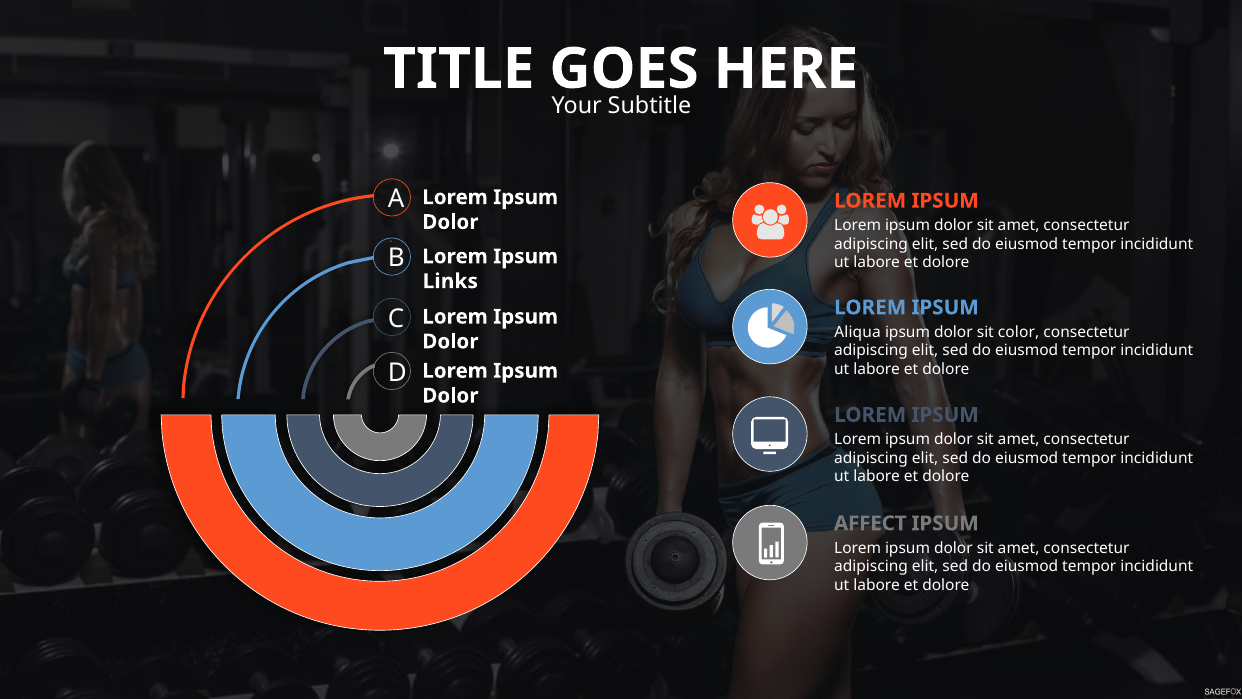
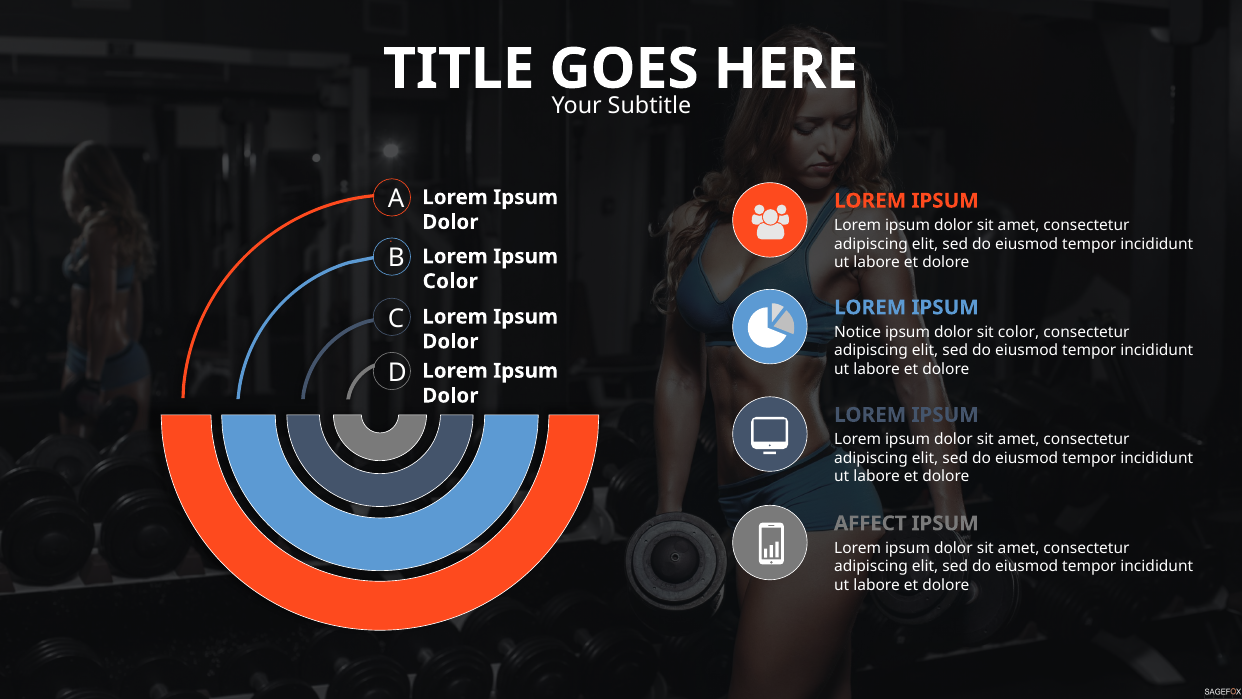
Links at (450, 281): Links -> Color
Aliqua: Aliqua -> Notice
